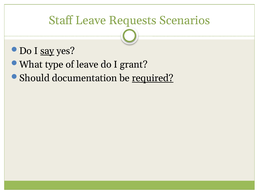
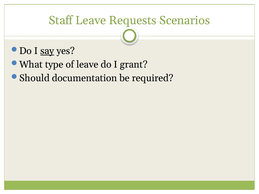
required underline: present -> none
